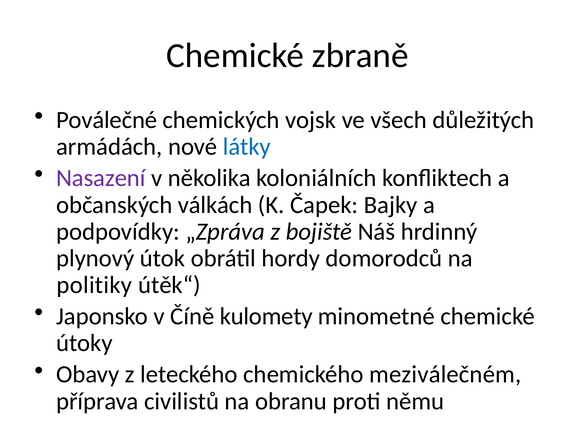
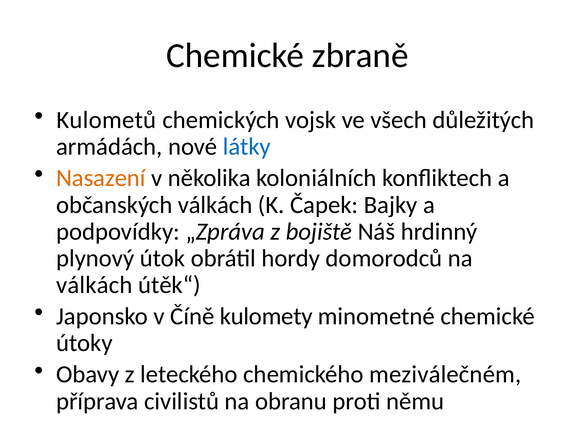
Poválečné: Poválečné -> Kulometů
Nasazení colour: purple -> orange
politiky at (94, 285): politiky -> válkách
